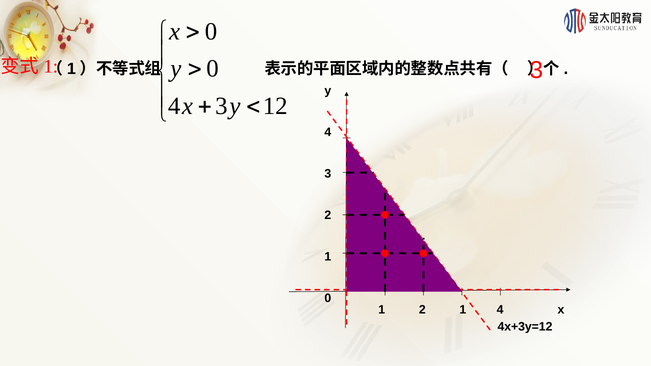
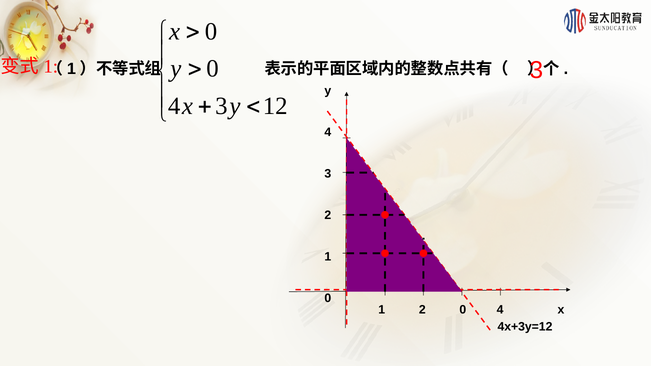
1 2 1: 1 -> 0
